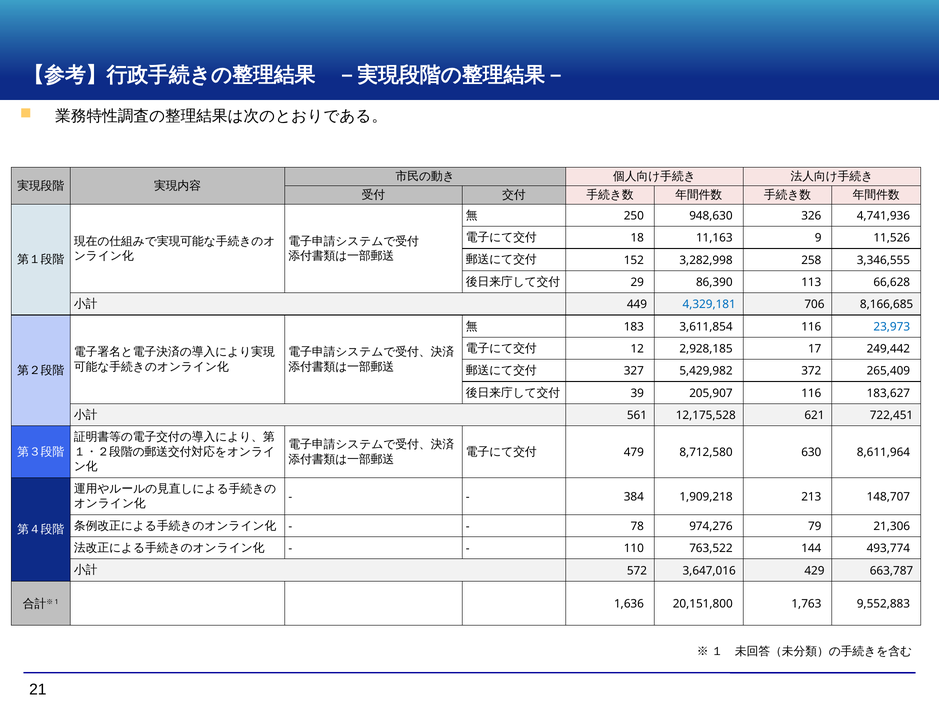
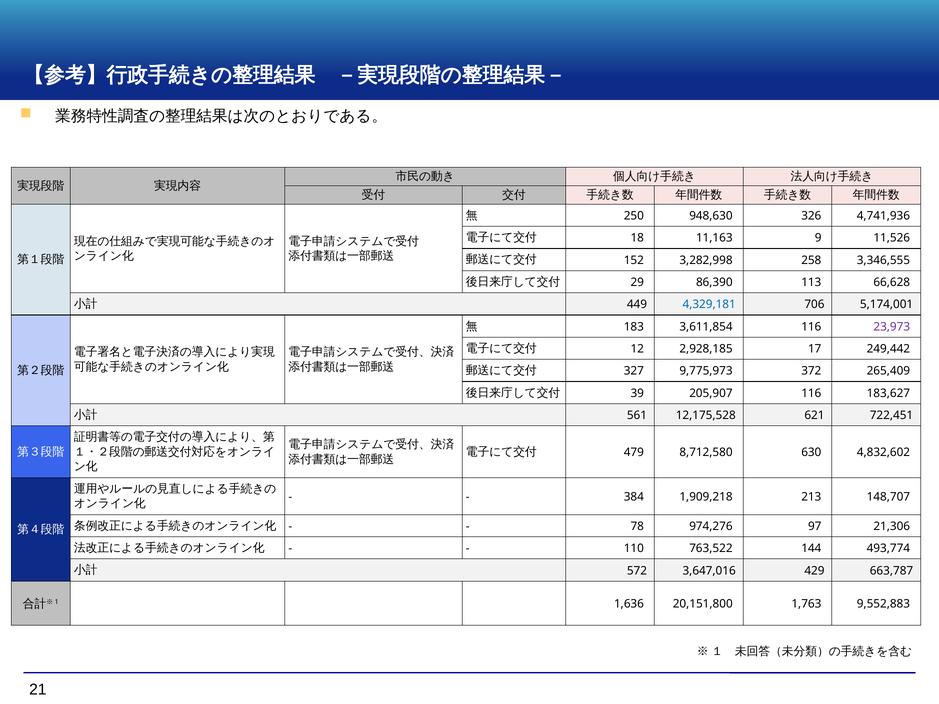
8,166,685: 8,166,685 -> 5,174,001
23,973 colour: blue -> purple
5,429,982: 5,429,982 -> 9,775,973
8,611,964: 8,611,964 -> 4,832,602
79: 79 -> 97
